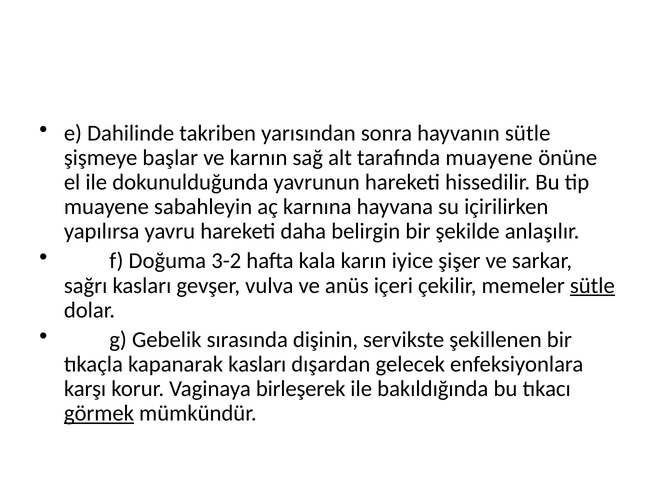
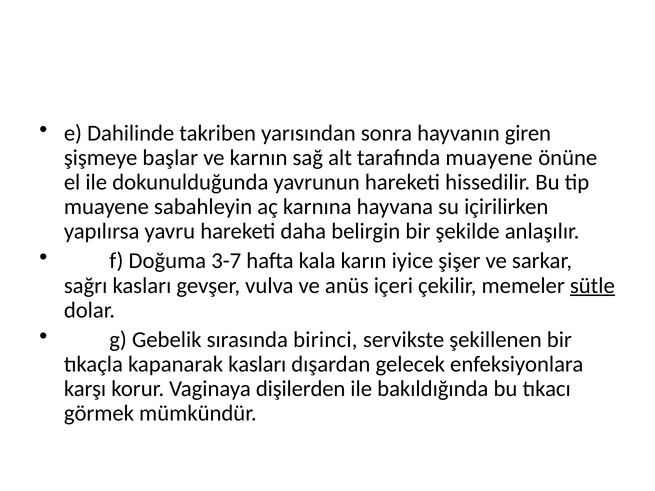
hayvanın sütle: sütle -> giren
3-2: 3-2 -> 3-7
dişinin: dişinin -> birinci
birleşerek: birleşerek -> dişilerden
görmek underline: present -> none
